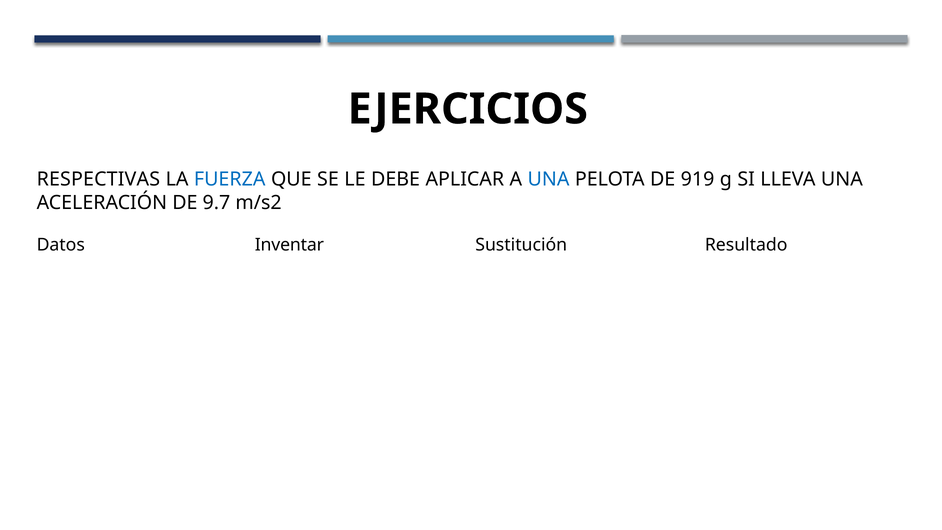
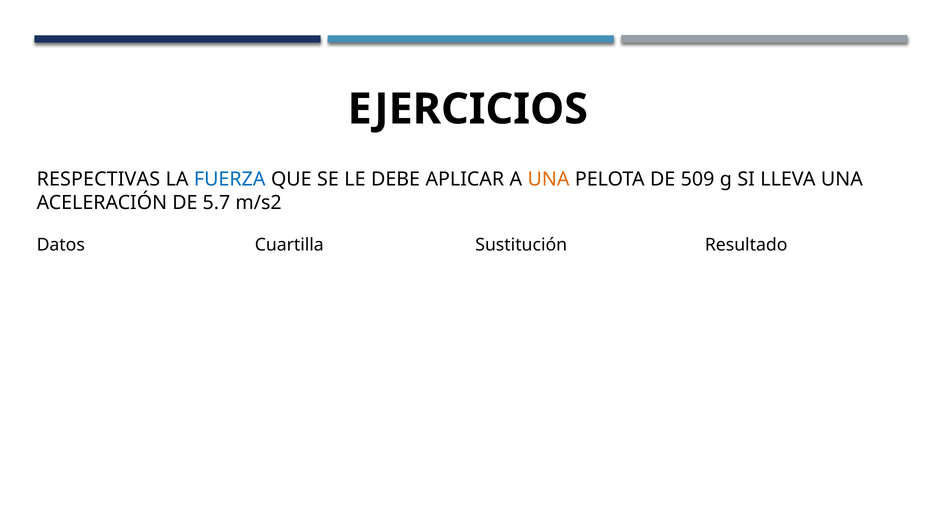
UNA at (549, 179) colour: blue -> orange
919: 919 -> 509
9.7: 9.7 -> 5.7
Inventar: Inventar -> Cuartilla
